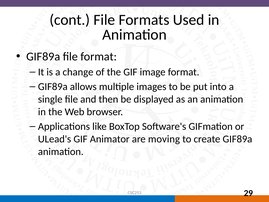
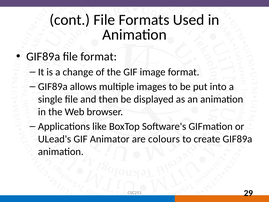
moving: moving -> colours
